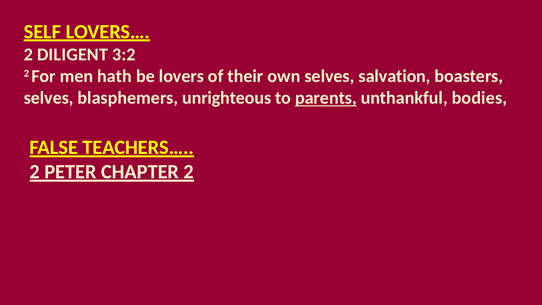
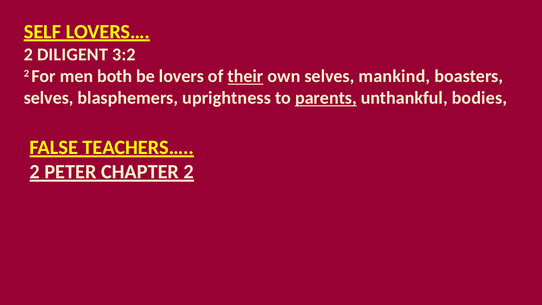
hath: hath -> both
their underline: none -> present
salvation: salvation -> mankind
unrighteous: unrighteous -> uprightness
